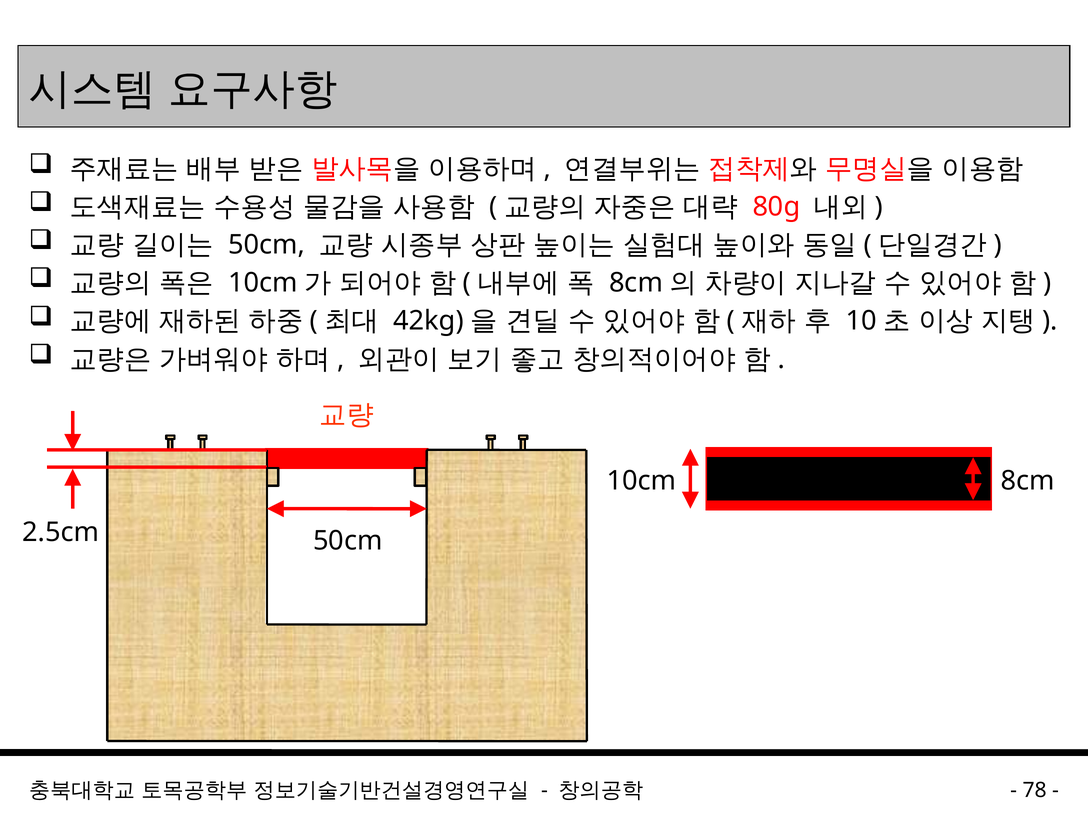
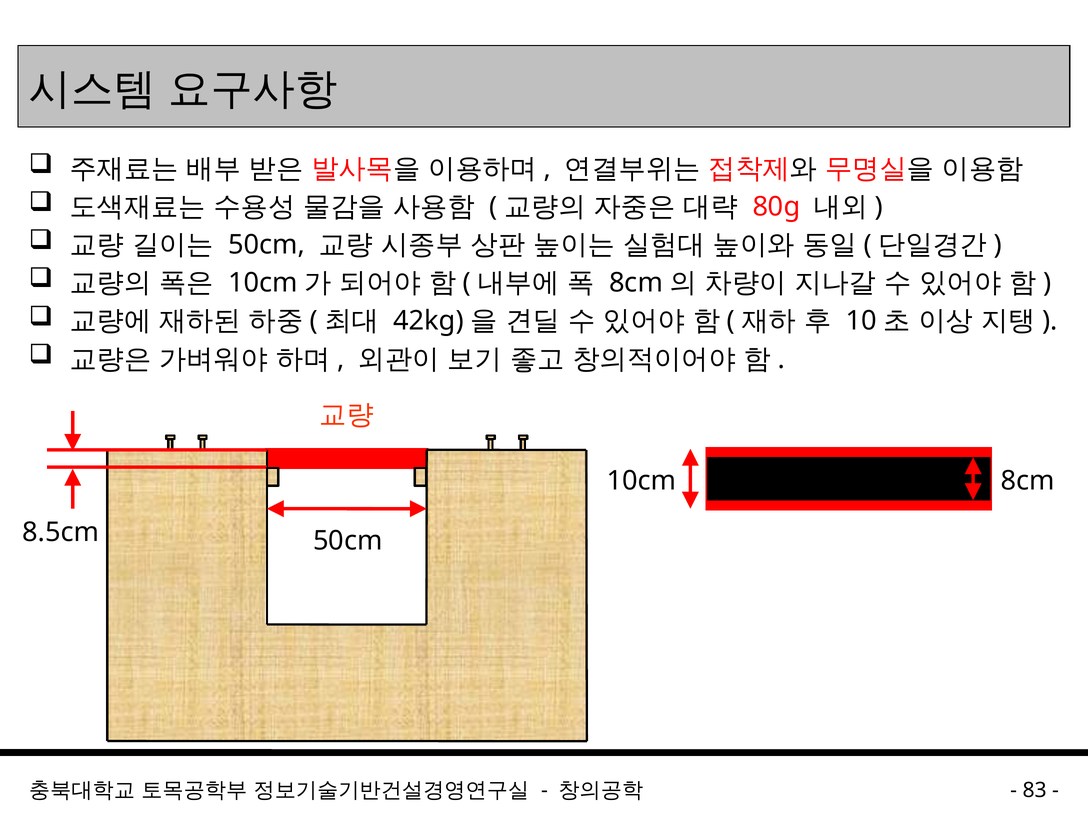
2.5cm: 2.5cm -> 8.5cm
78: 78 -> 83
